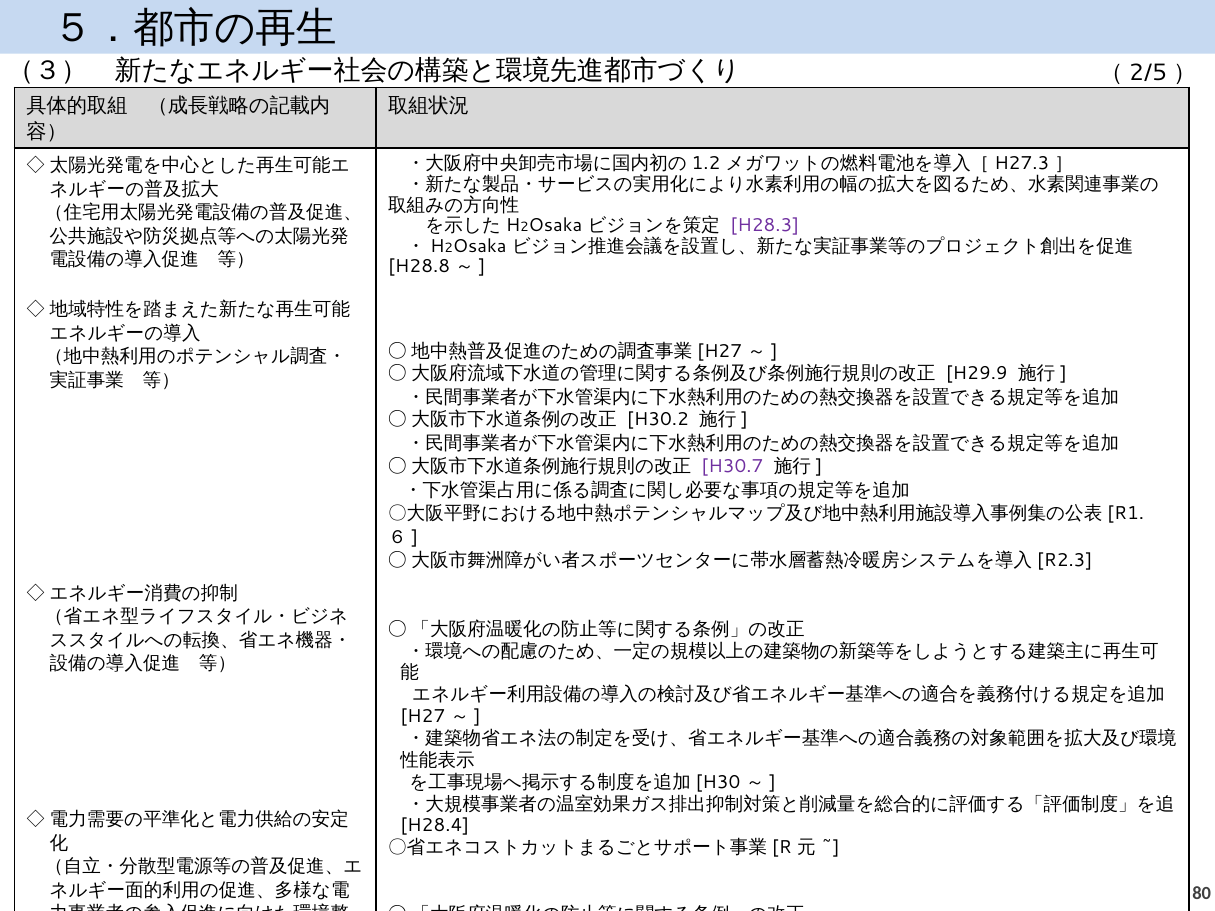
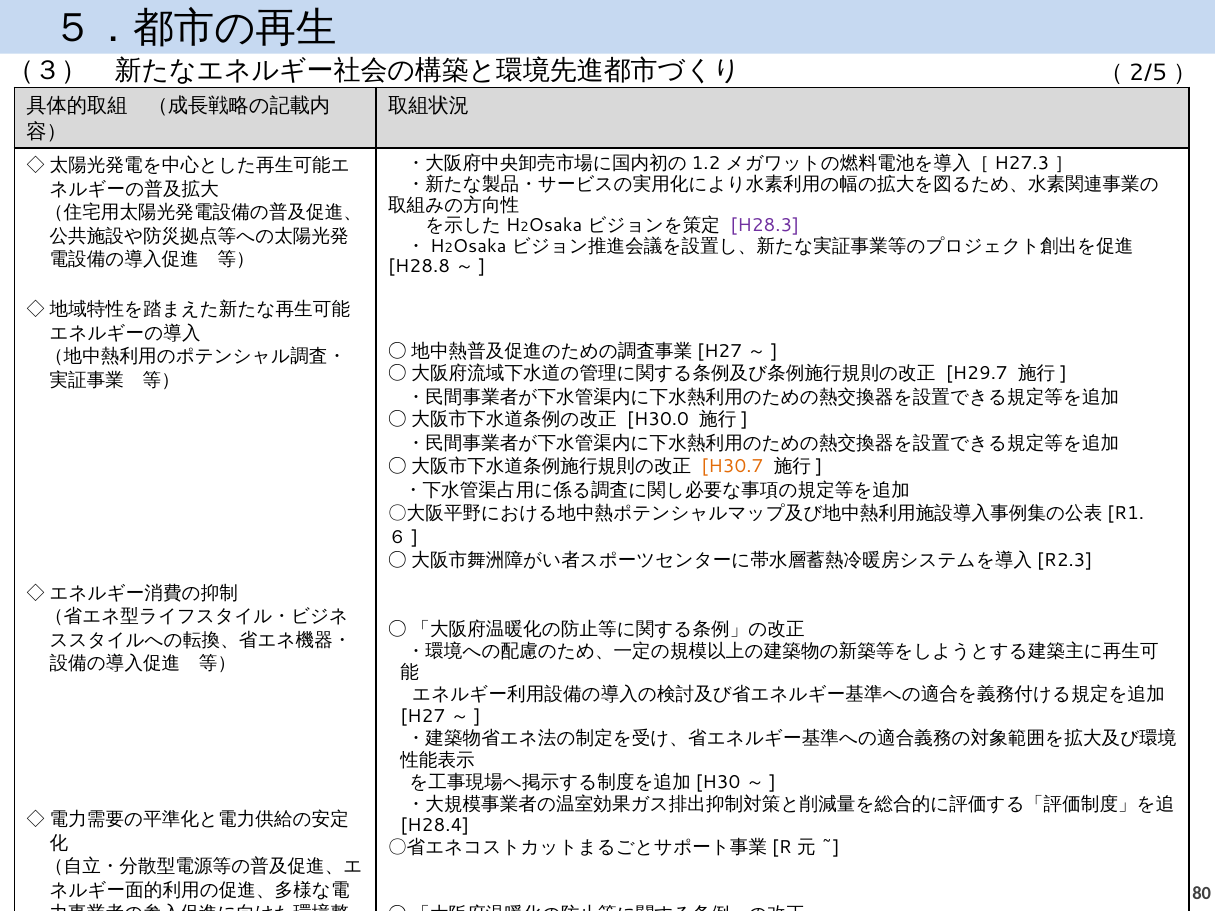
H29.9: H29.9 -> H29.7
H30.2: H30.2 -> H30.0
H30.7 colour: purple -> orange
